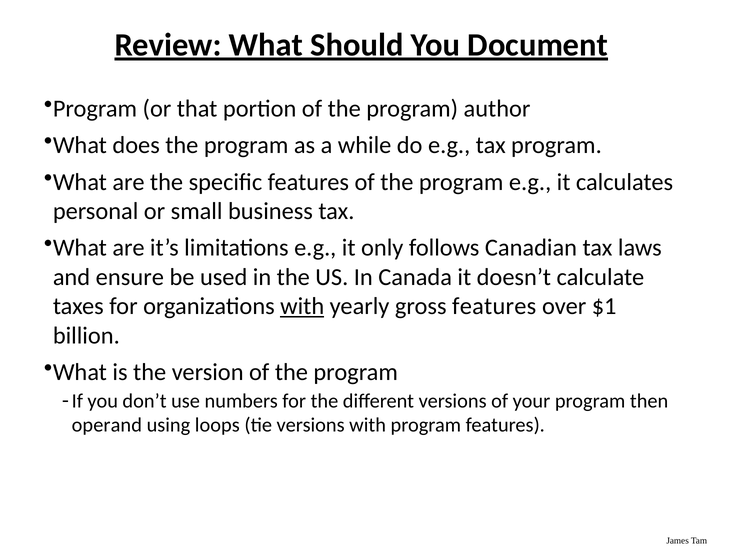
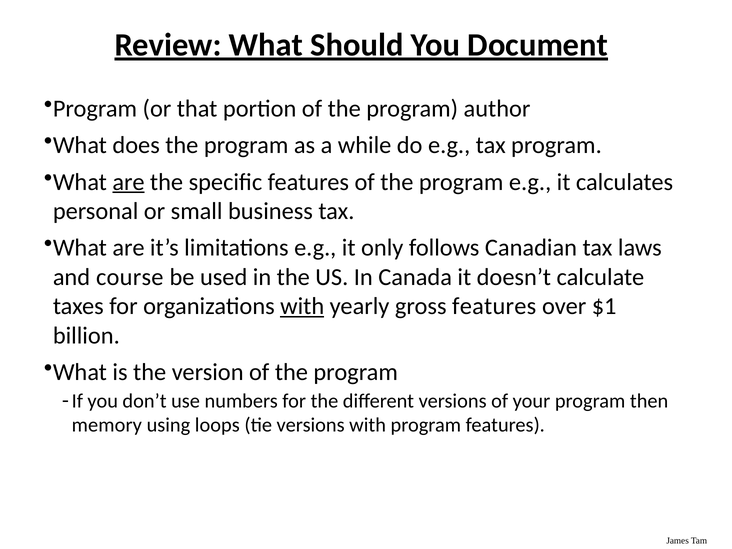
are at (129, 182) underline: none -> present
ensure: ensure -> course
operand: operand -> memory
